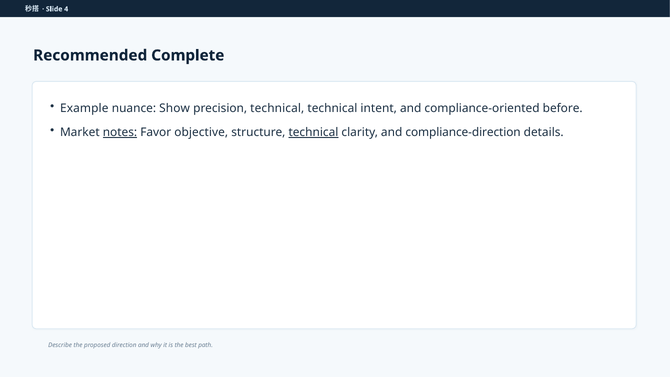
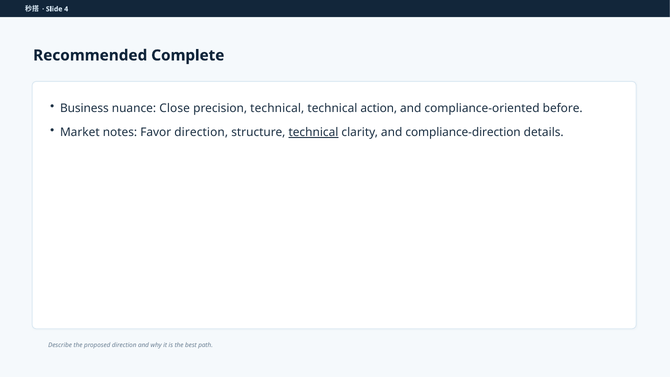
Example: Example -> Business
Show: Show -> Close
intent: intent -> action
notes underline: present -> none
Favor objective: objective -> direction
